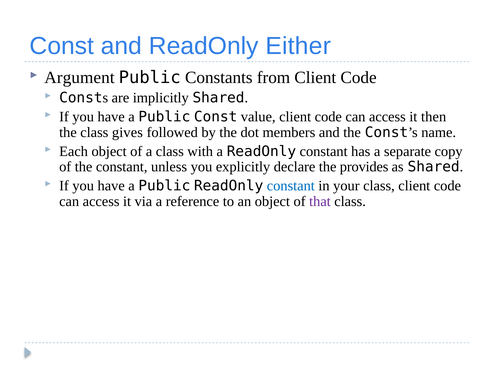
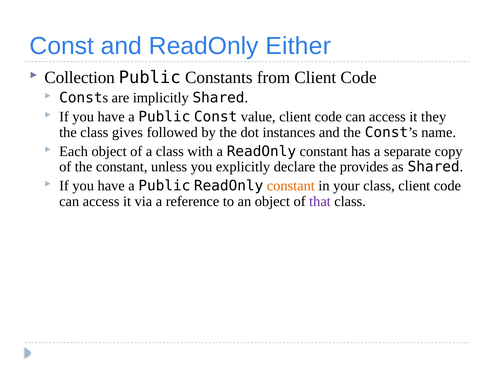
Argument: Argument -> Collection
then: then -> they
members: members -> instances
constant at (291, 186) colour: blue -> orange
